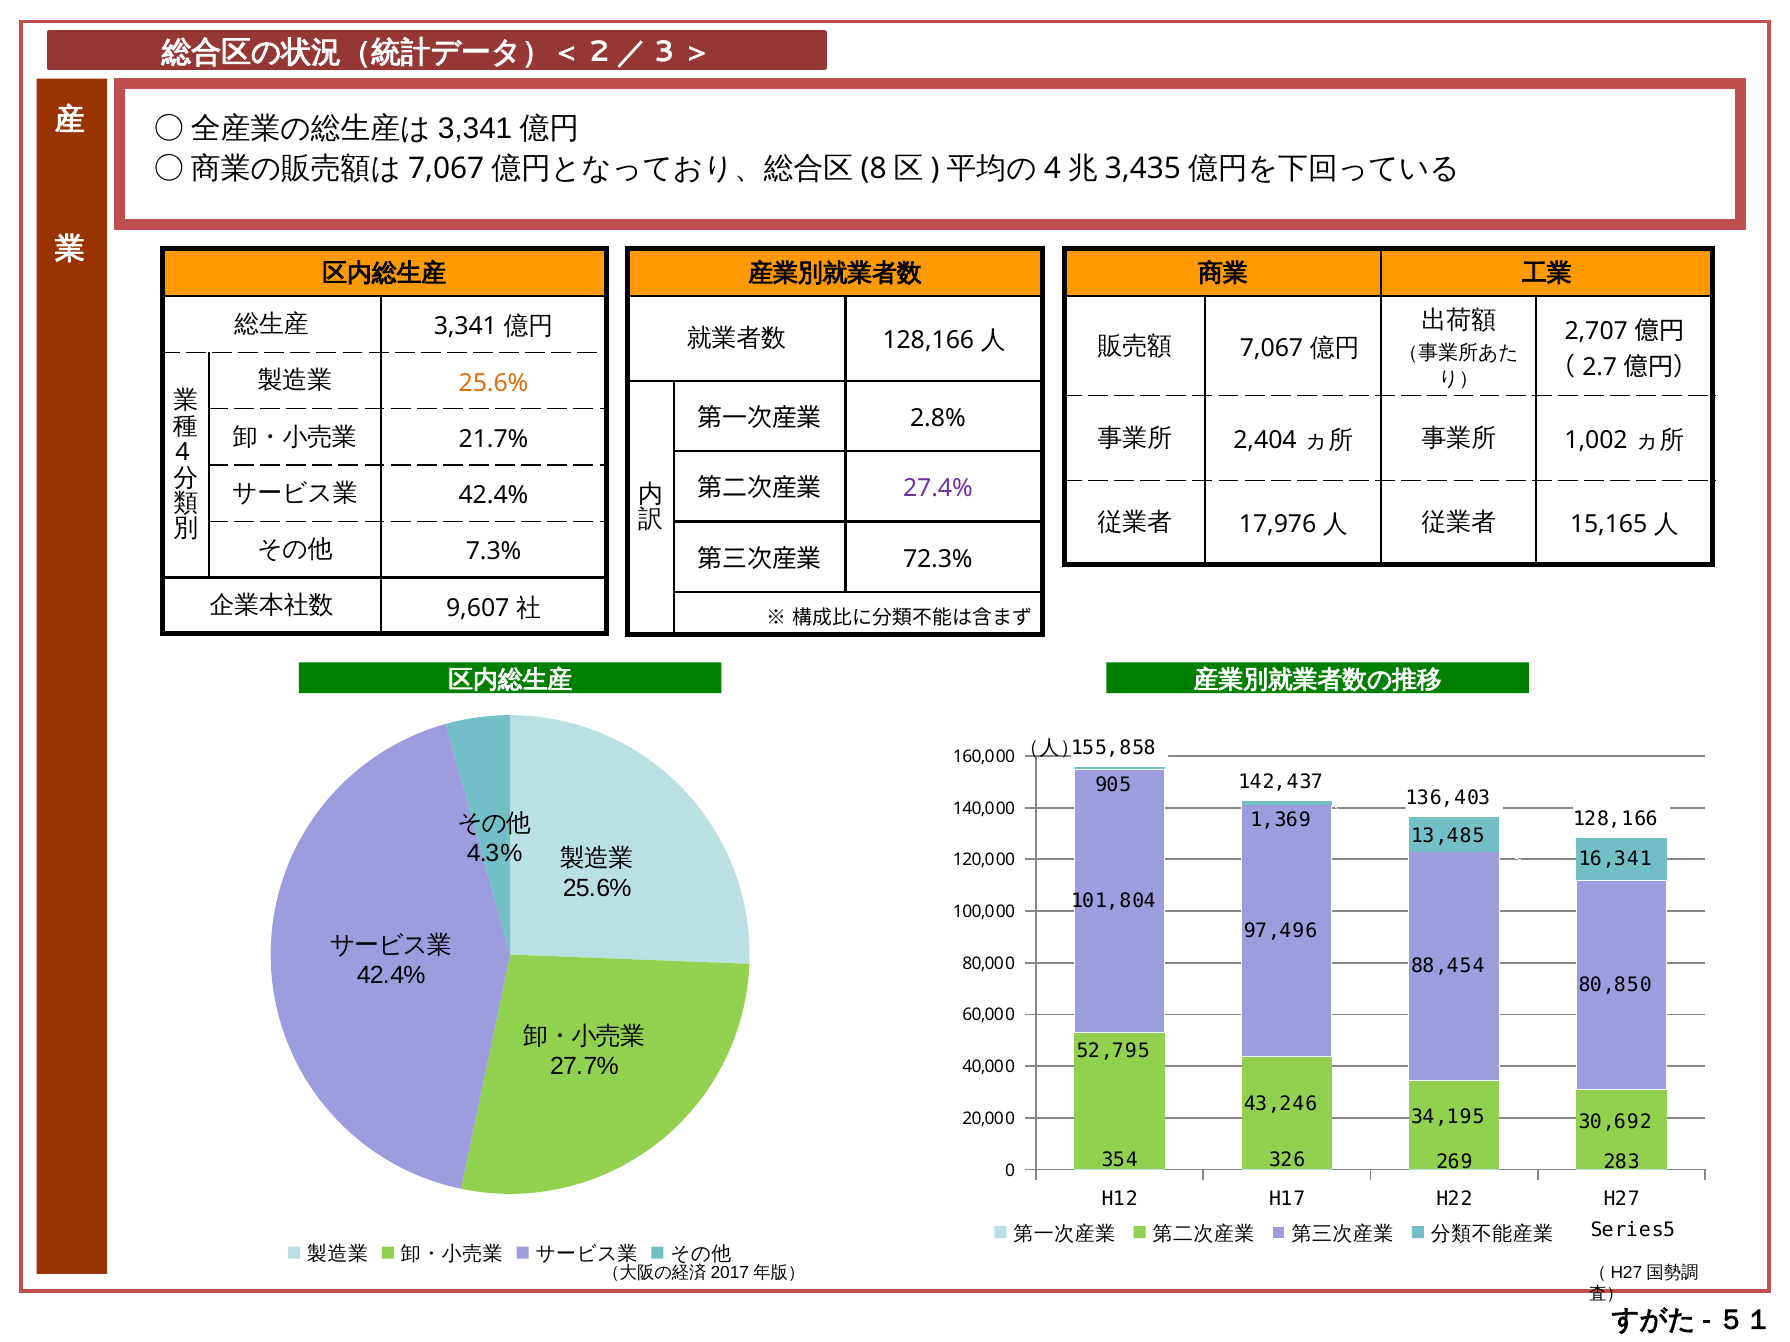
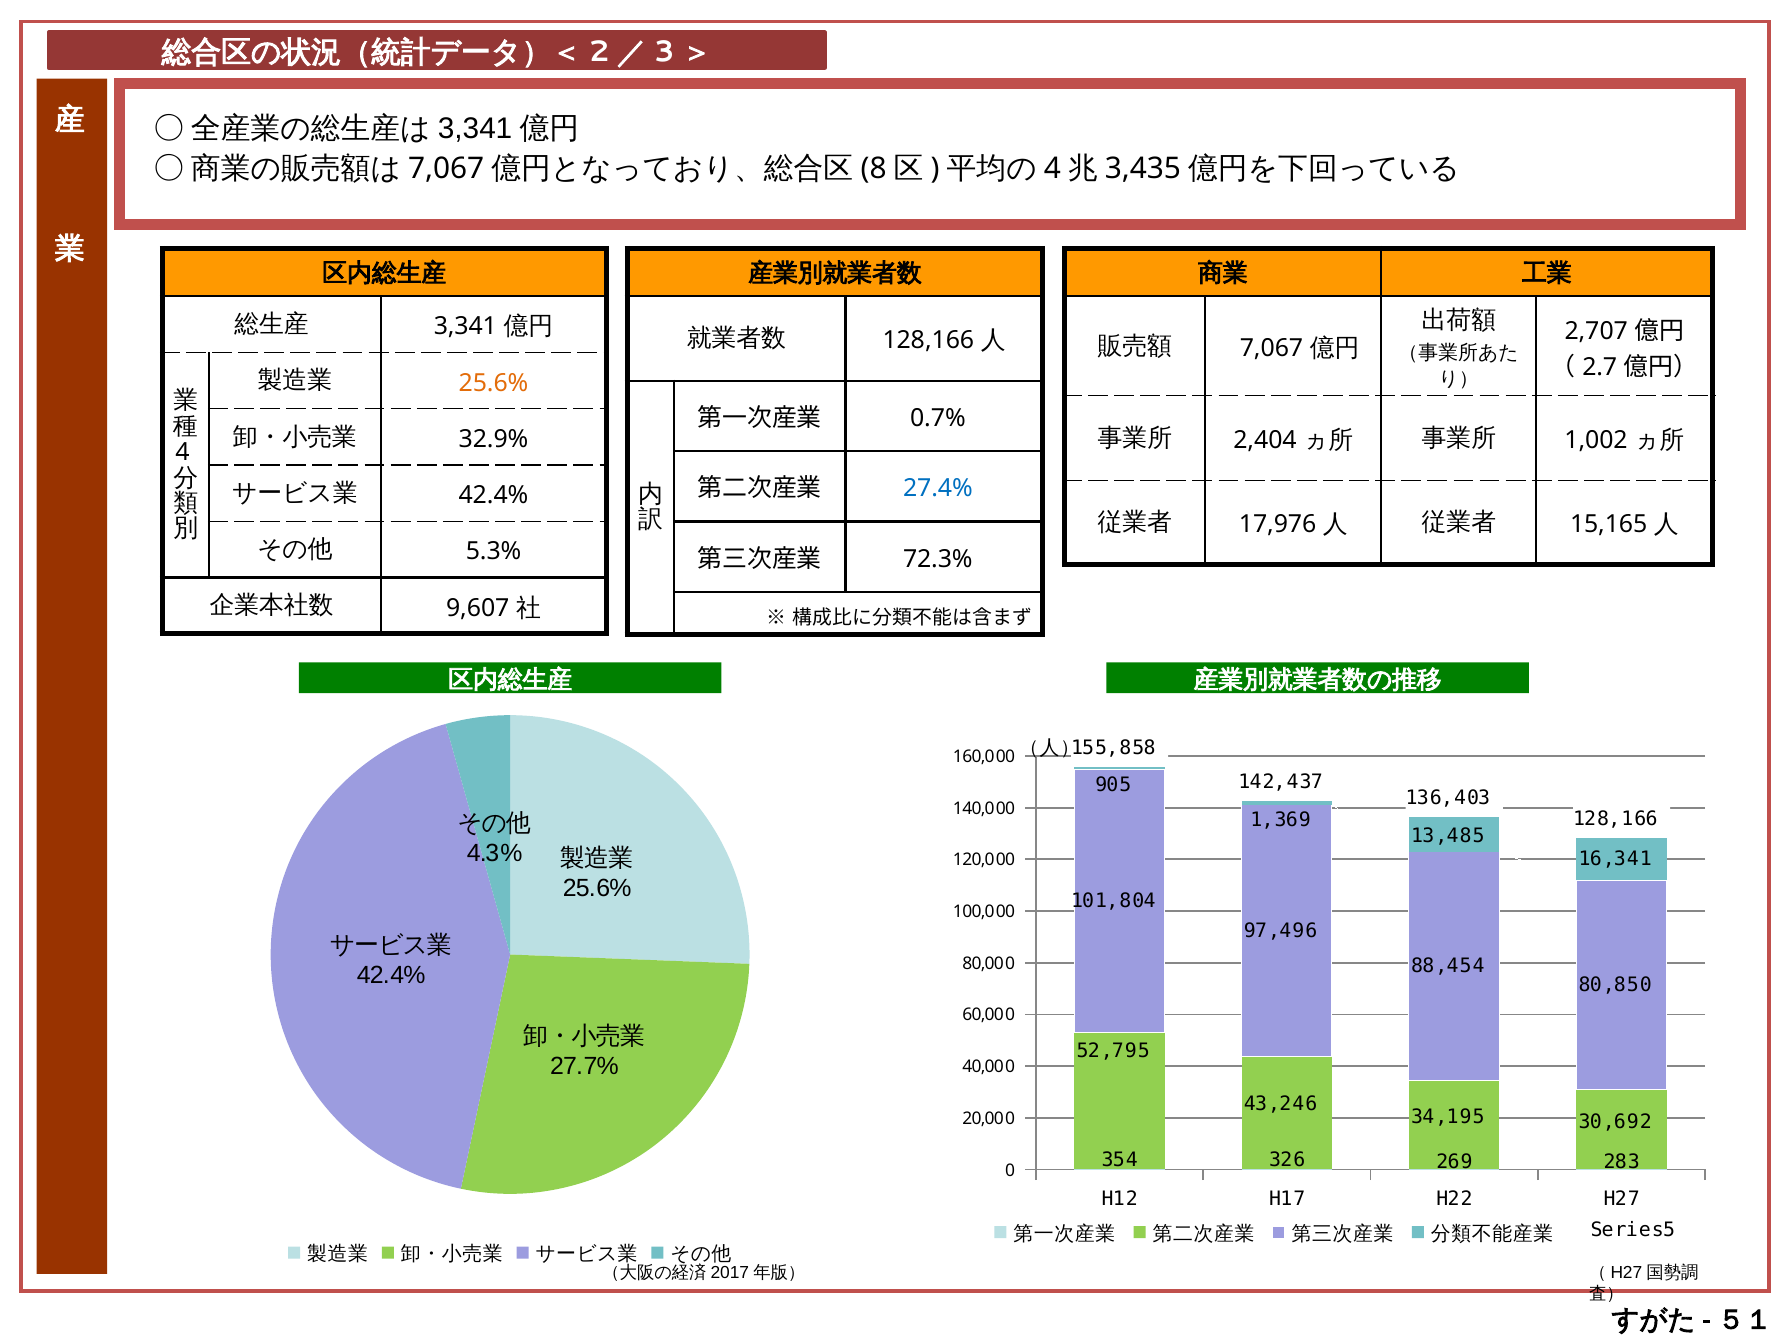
2.8%: 2.8% -> 0.7%
21.7%: 21.7% -> 32.9%
27.4% colour: purple -> blue
7.3%: 7.3% -> 5.3%
